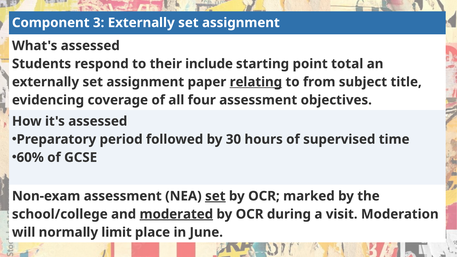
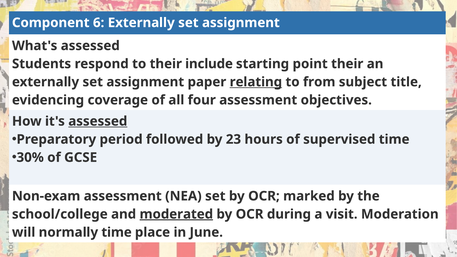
3: 3 -> 6
point total: total -> their
assessed at (98, 121) underline: none -> present
30: 30 -> 23
60%: 60% -> 30%
set at (215, 196) underline: present -> none
normally limit: limit -> time
